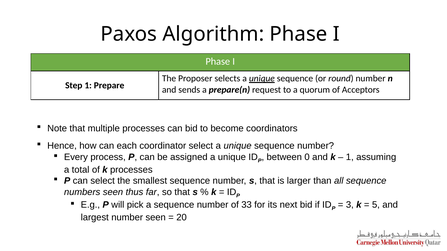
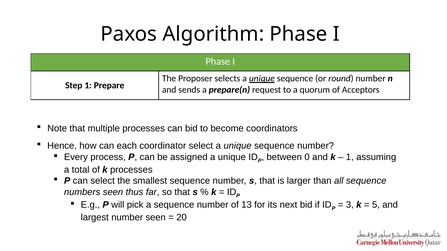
33: 33 -> 13
